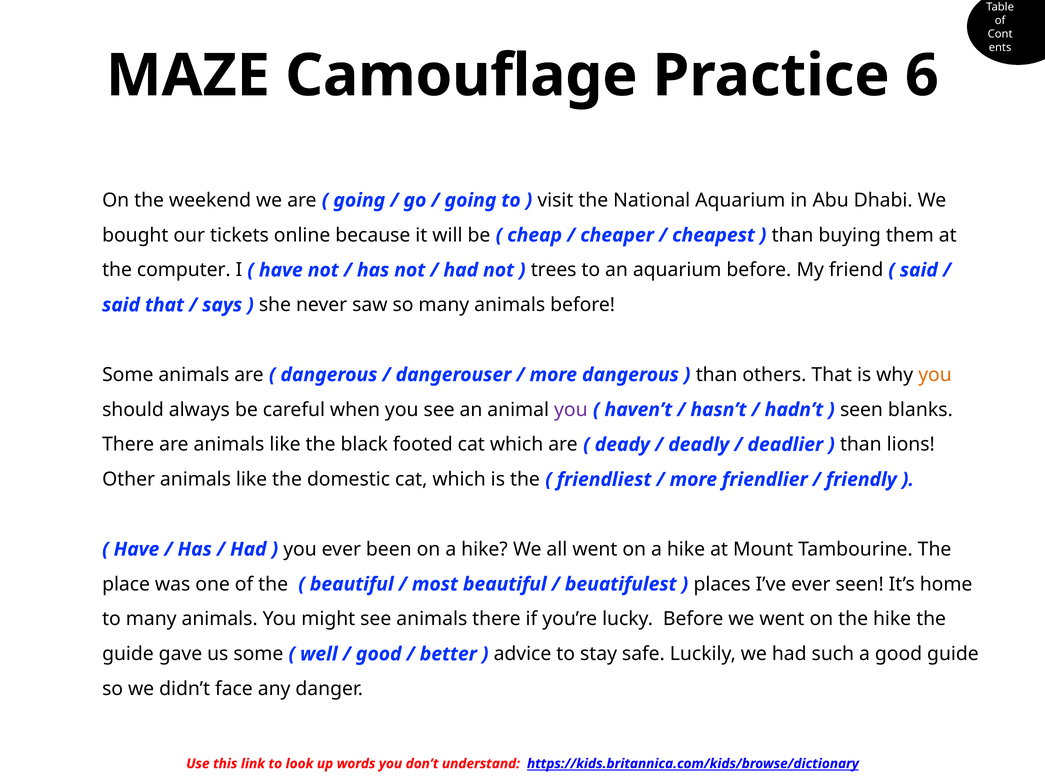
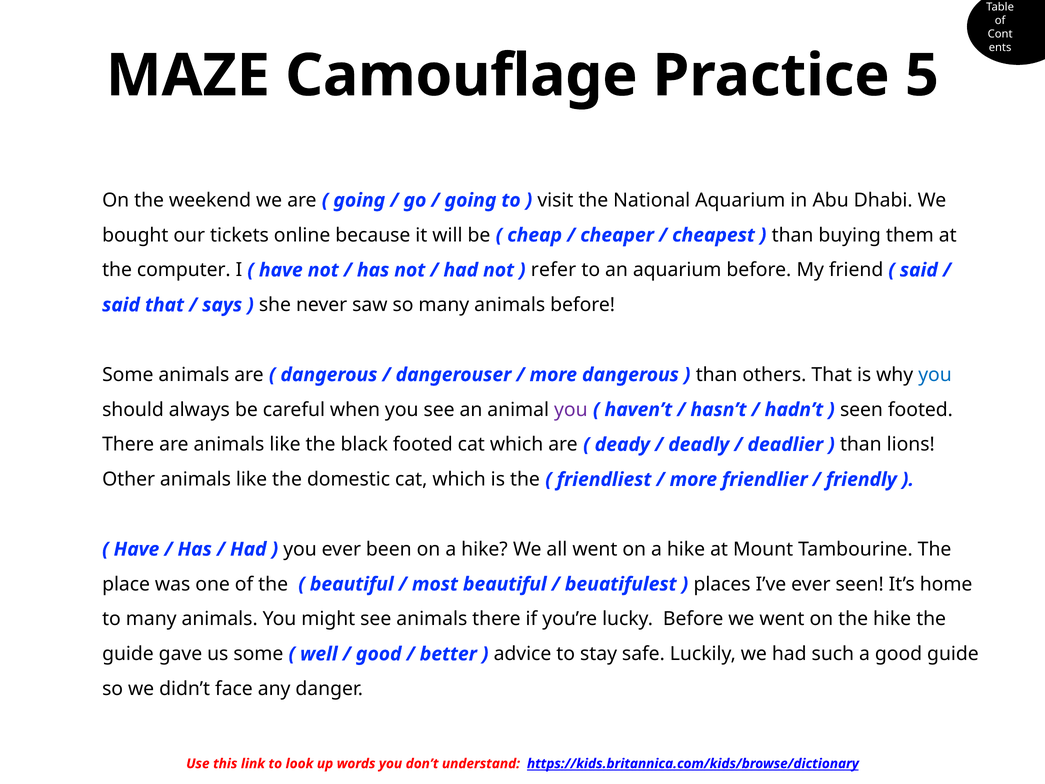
6: 6 -> 5
trees: trees -> refer
you at (935, 375) colour: orange -> blue
seen blanks: blanks -> footed
